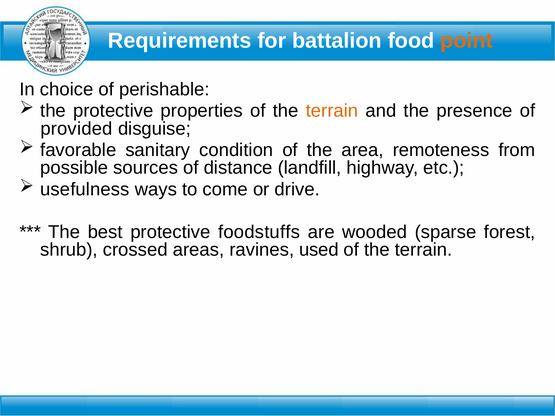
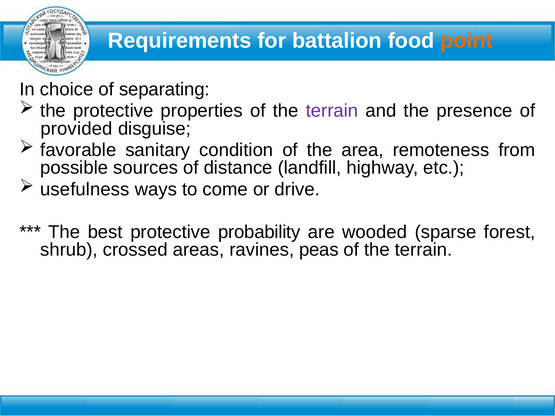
perishable: perishable -> separating
terrain at (332, 111) colour: orange -> purple
foodstuffs: foodstuffs -> probability
used: used -> peas
